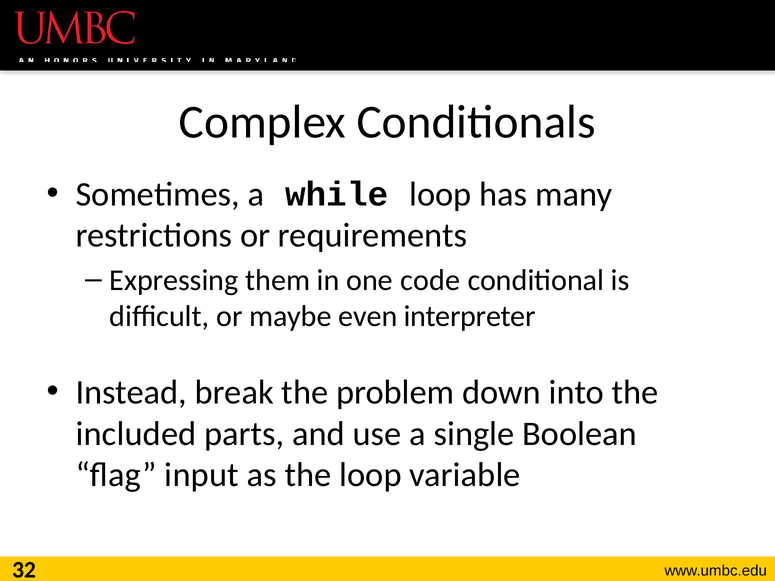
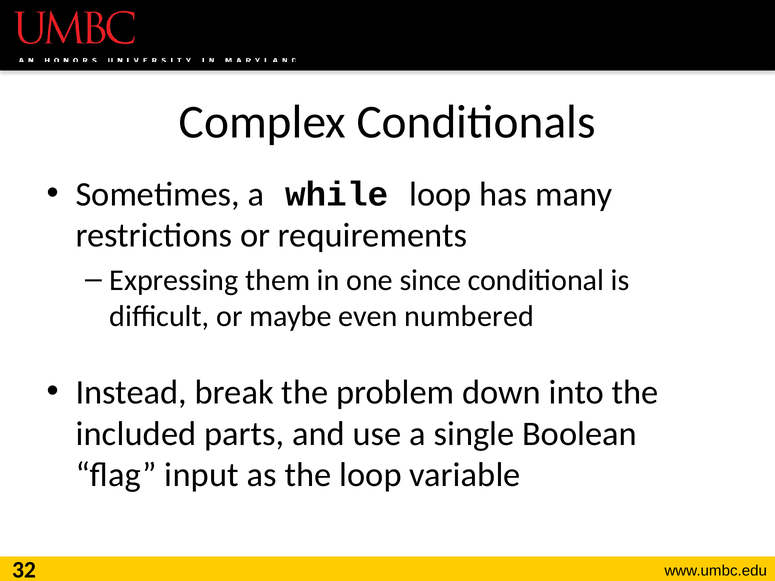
code: code -> since
interpreter: interpreter -> numbered
